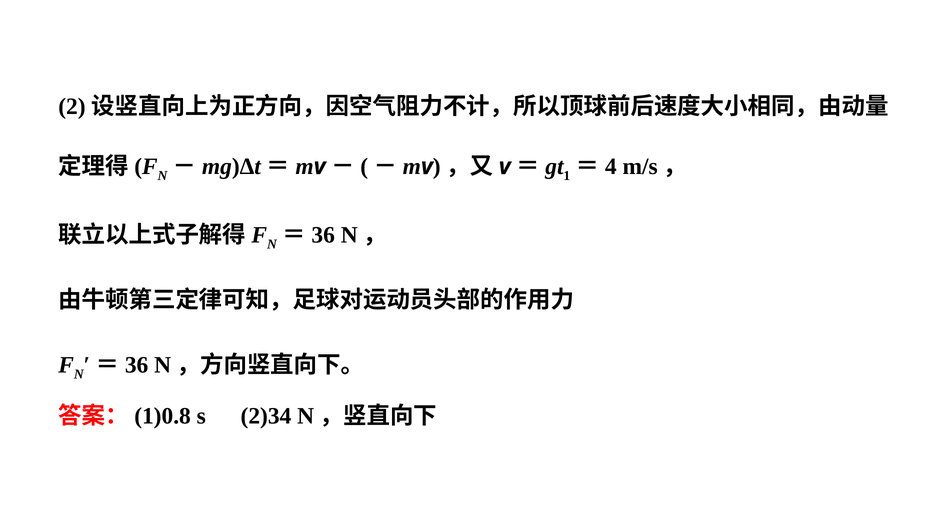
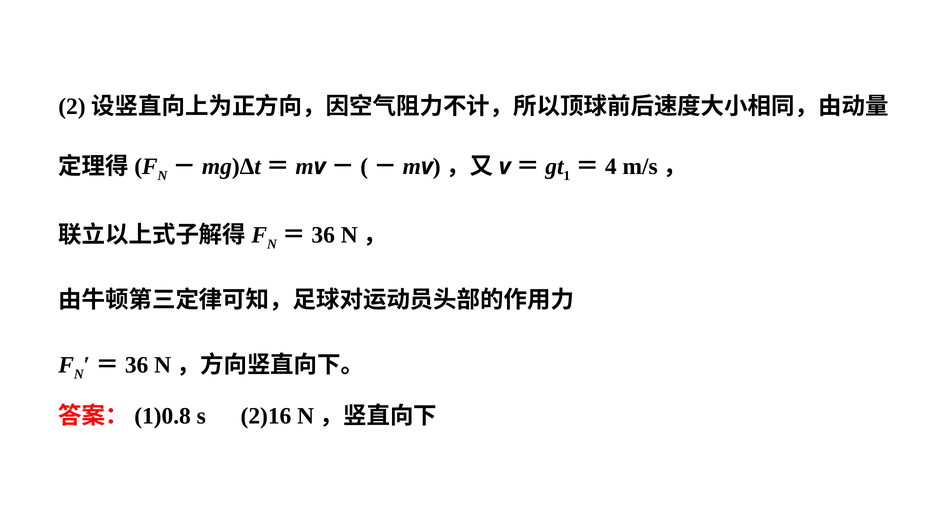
2)34: 2)34 -> 2)16
